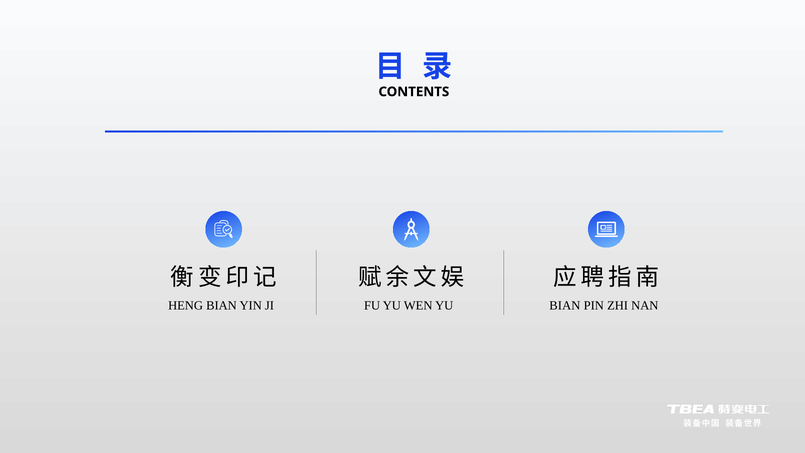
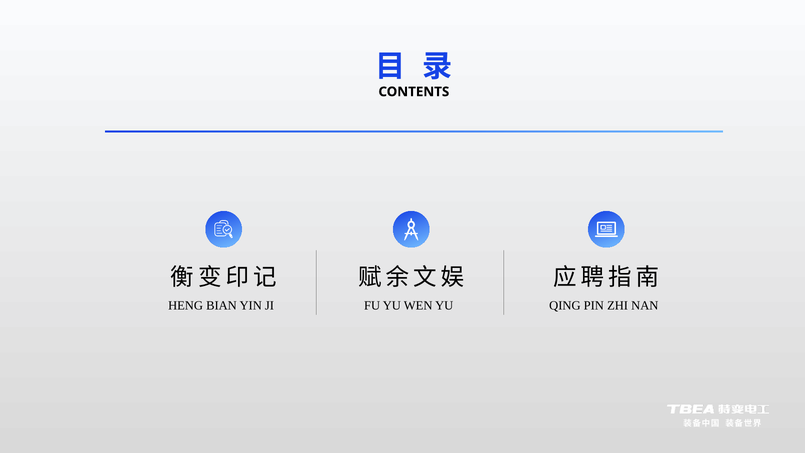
BIAN at (565, 305): BIAN -> QING
